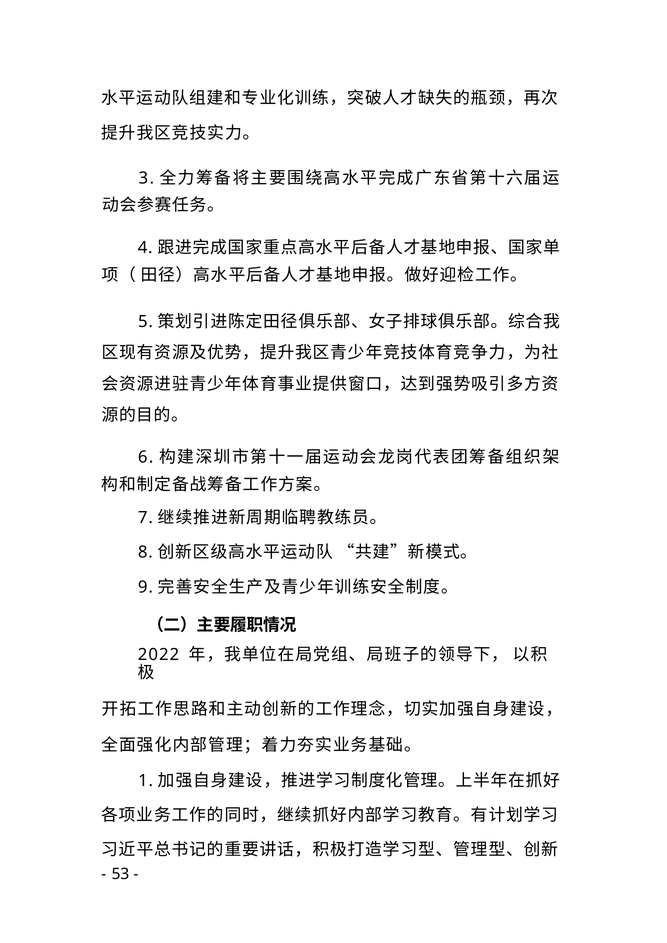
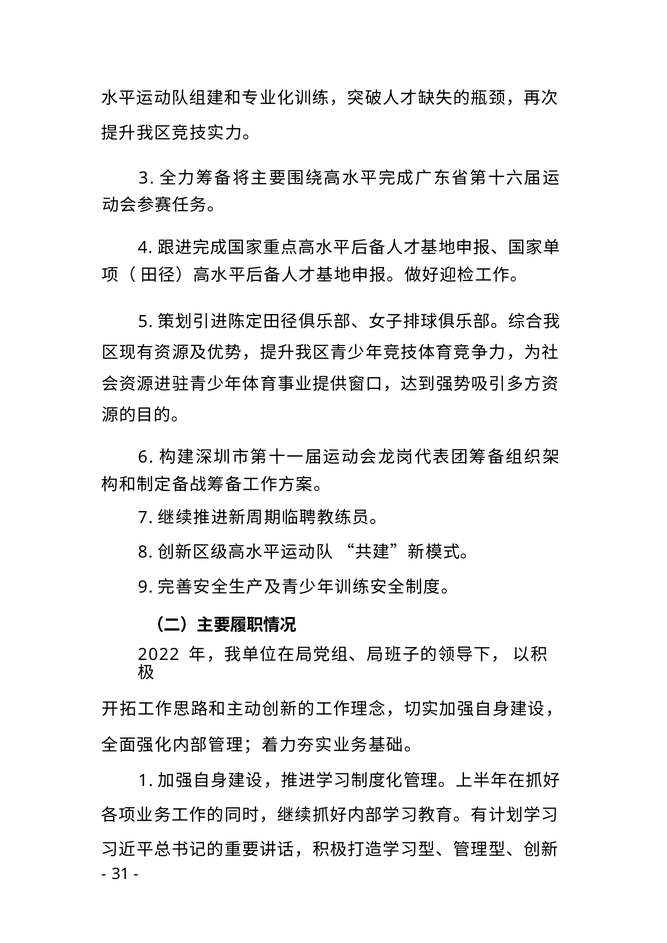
53: 53 -> 31
